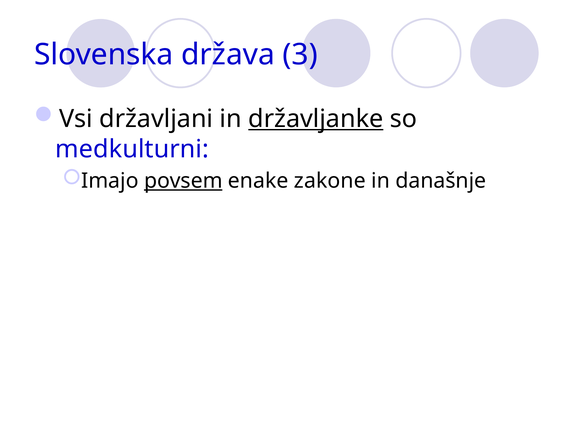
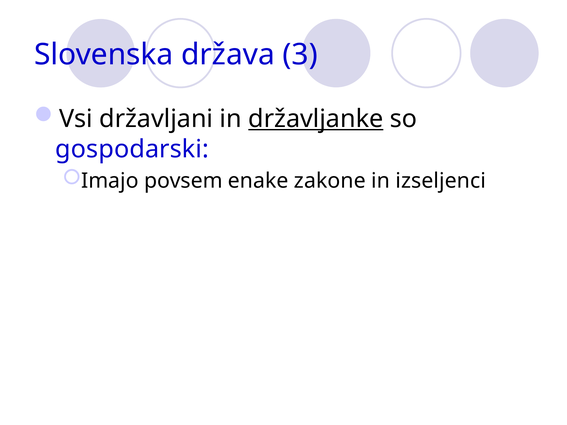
medkulturni: medkulturni -> gospodarski
povsem underline: present -> none
današnje: današnje -> izseljenci
